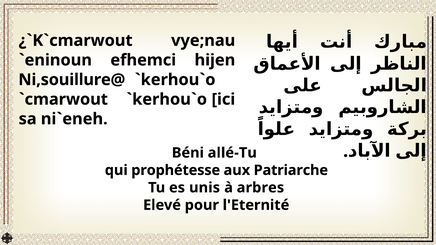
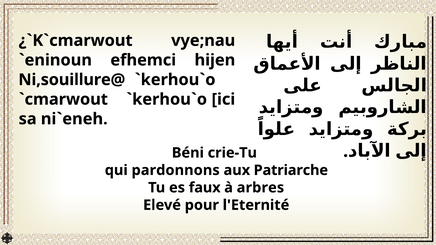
allé-Tu: allé-Tu -> crie-Tu
prophétesse: prophétesse -> pardonnons
unis: unis -> faux
